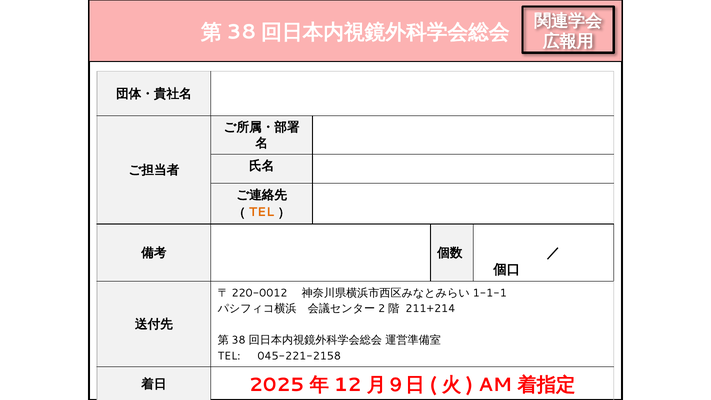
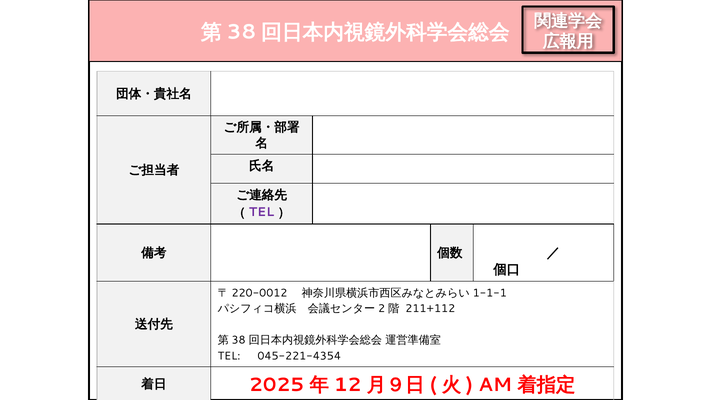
TEL at (261, 212) colour: orange -> purple
211+214: 211+214 -> 211+112
045-221-2158: 045-221-2158 -> 045-221-4354
